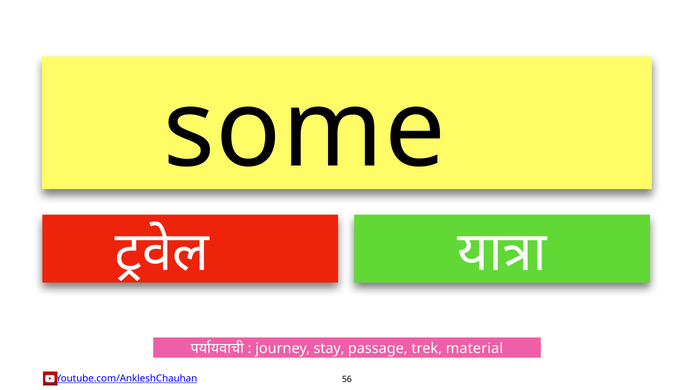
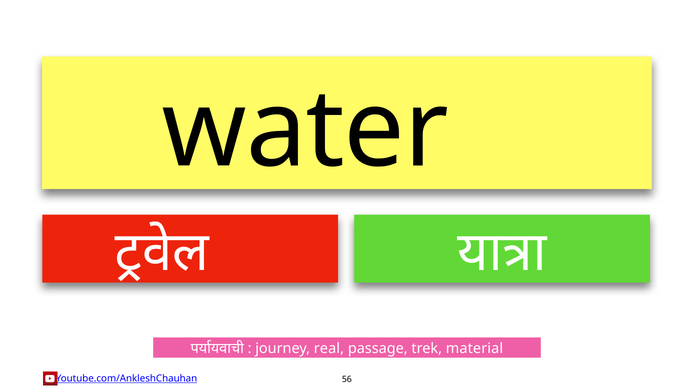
some: some -> water
stay: stay -> real
